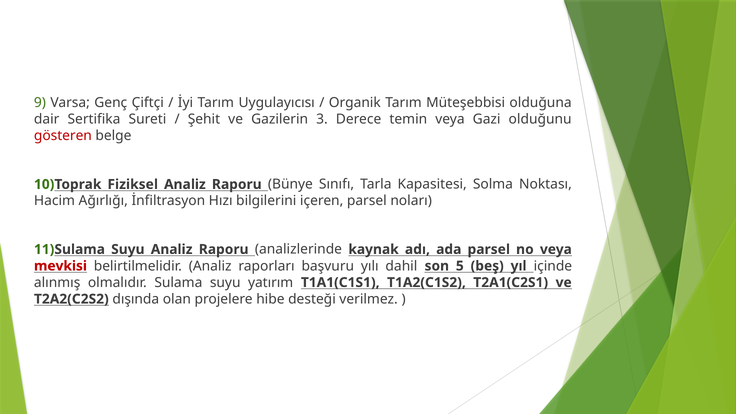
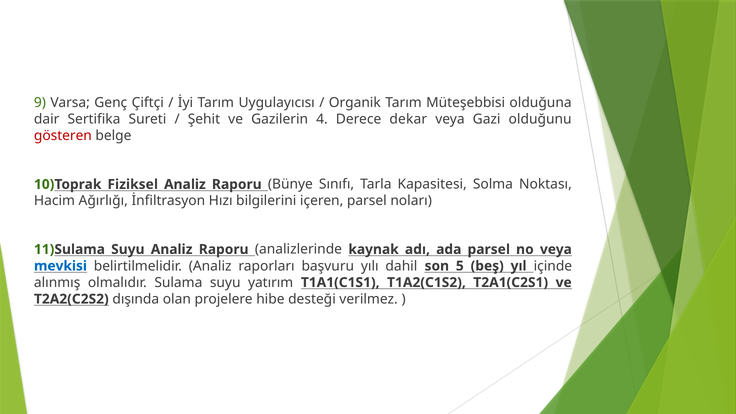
3: 3 -> 4
temin: temin -> dekar
mevkisi colour: red -> blue
